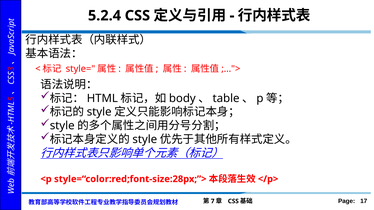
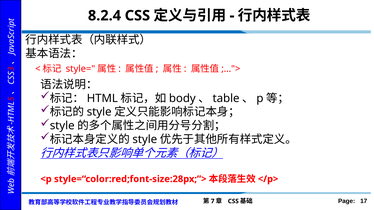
5.2.4: 5.2.4 -> 8.2.4
